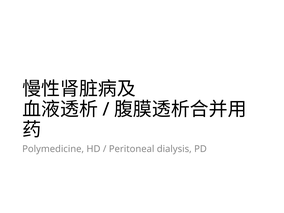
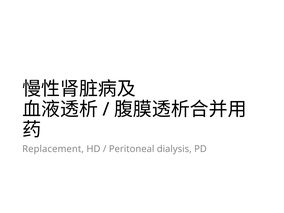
Polymedicine: Polymedicine -> Replacement
